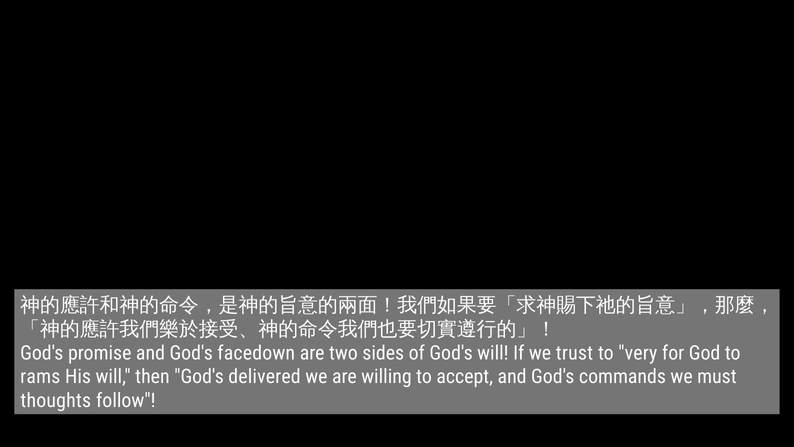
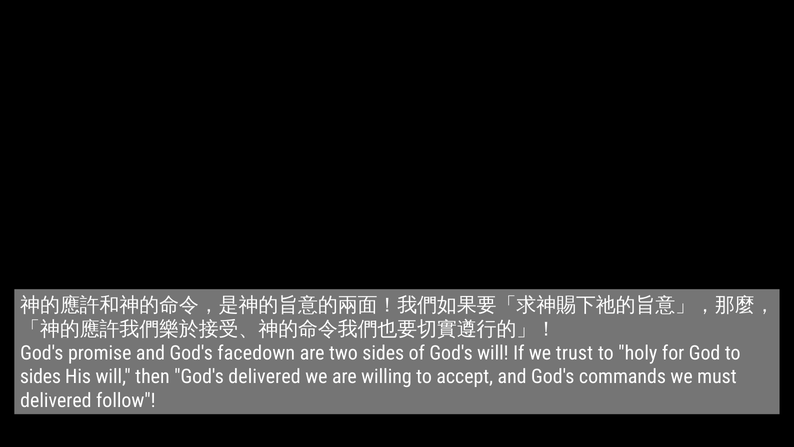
very: very -> holy
rams at (40, 377): rams -> sides
thoughts at (56, 400): thoughts -> delivered
